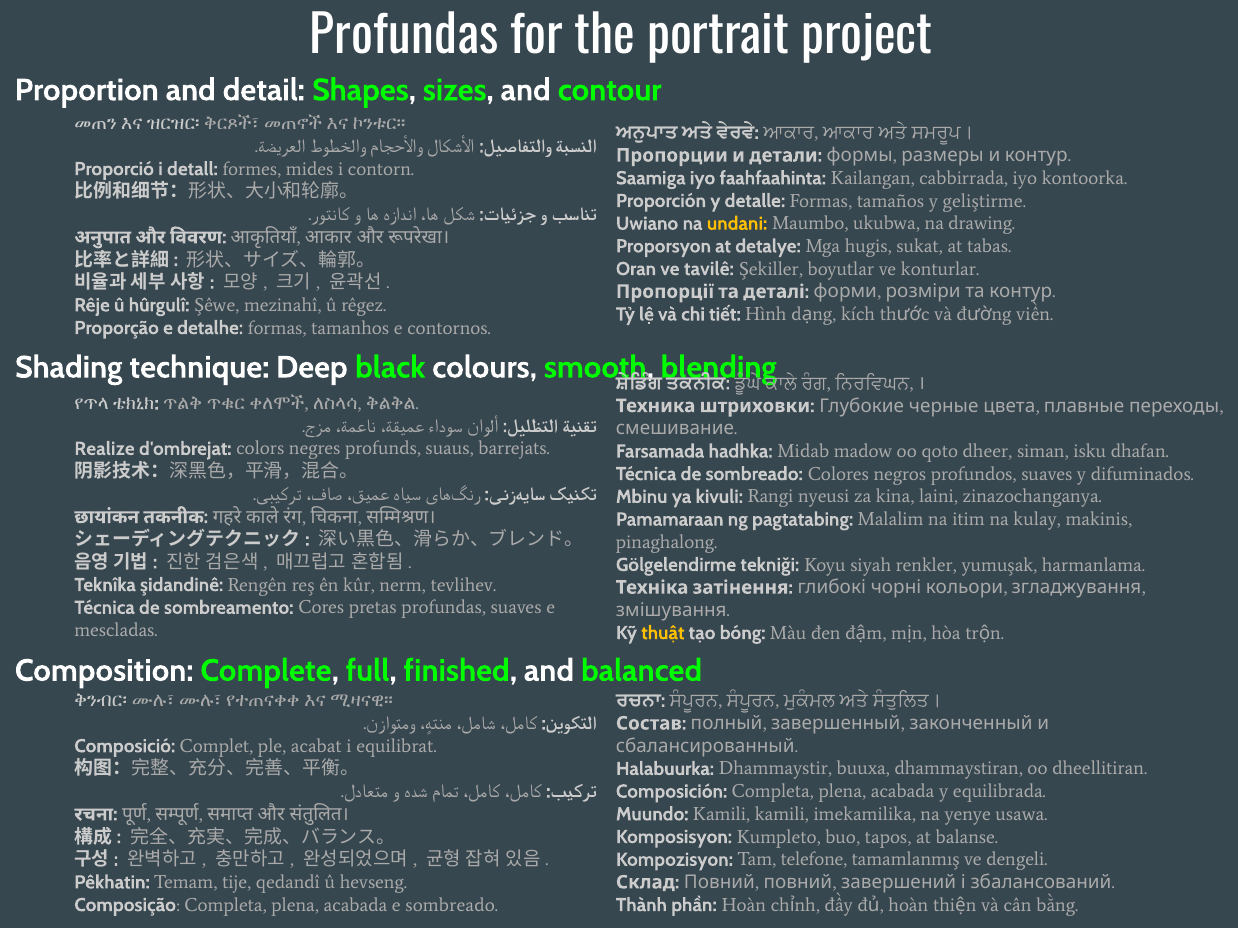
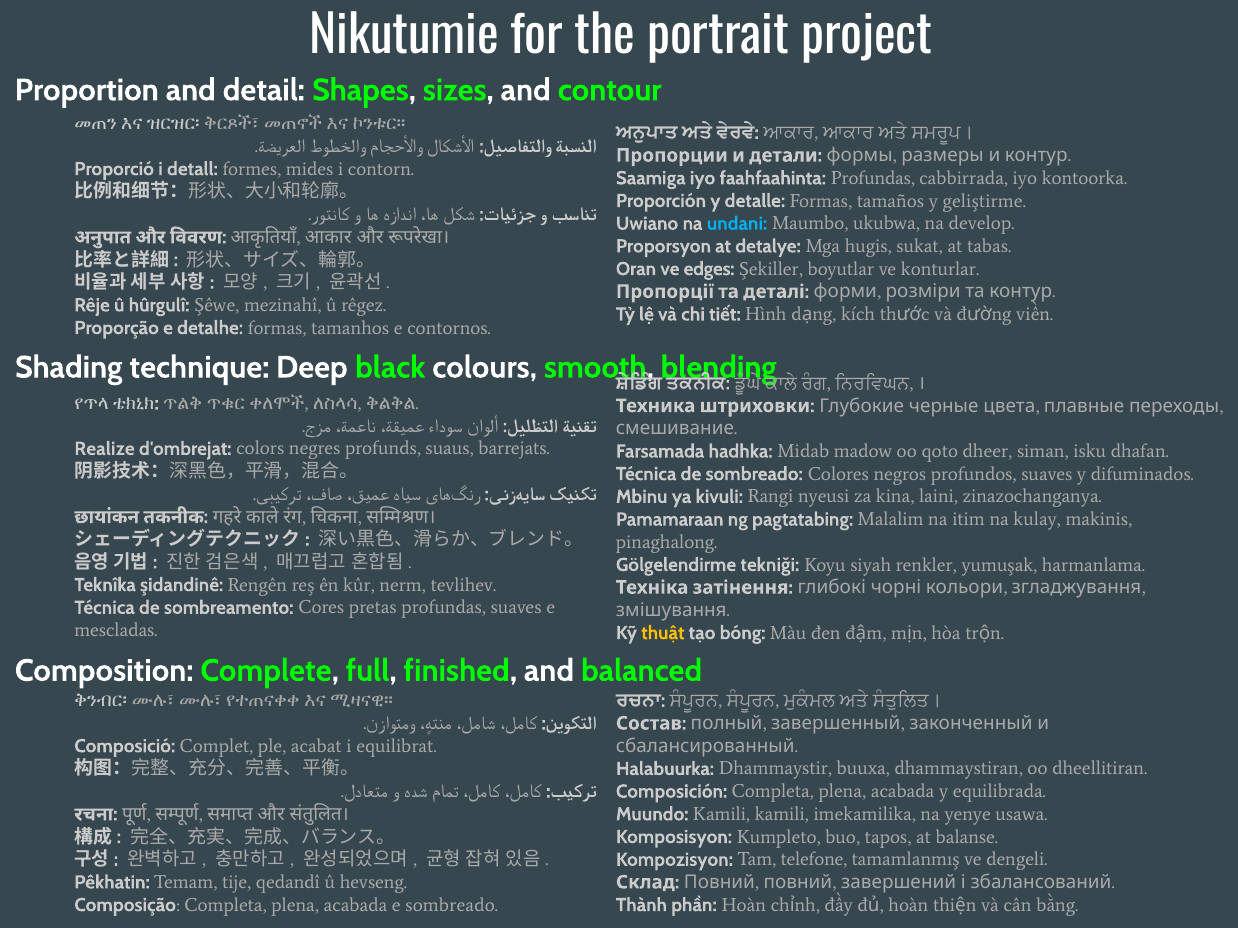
Profundas at (404, 36): Profundas -> Nikutumie
faahfaahinta Kailangan: Kailangan -> Profundas
undani colour: yellow -> light blue
drawing: drawing -> develop
tavilê: tavilê -> edges
